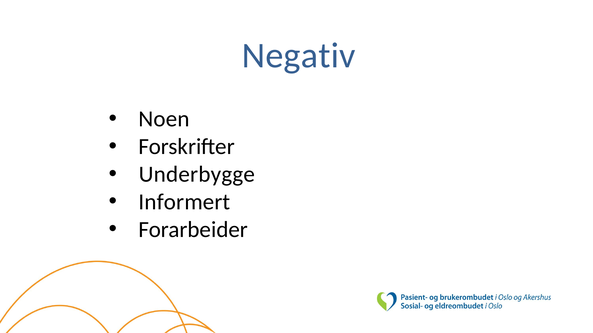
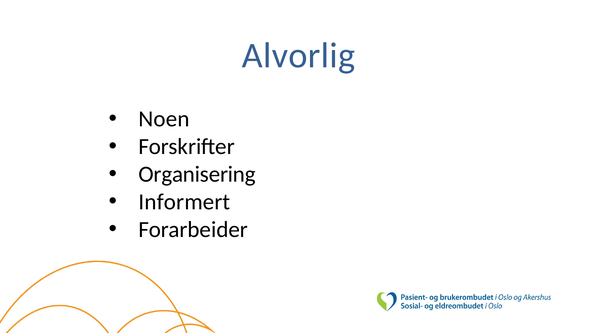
Negativ: Negativ -> Alvorlig
Underbygge: Underbygge -> Organisering
